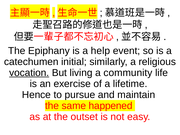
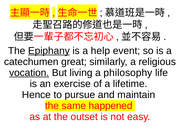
Epiphany underline: none -> present
initial: initial -> great
community: community -> philosophy
